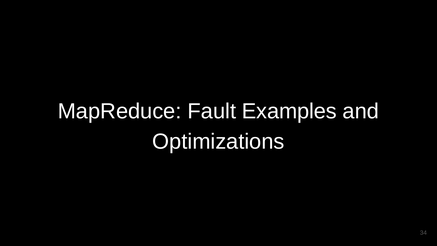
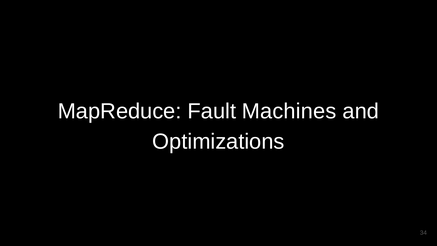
Examples: Examples -> Machines
